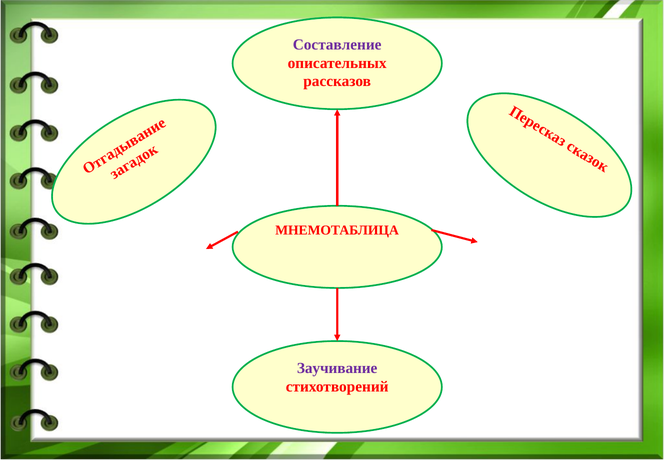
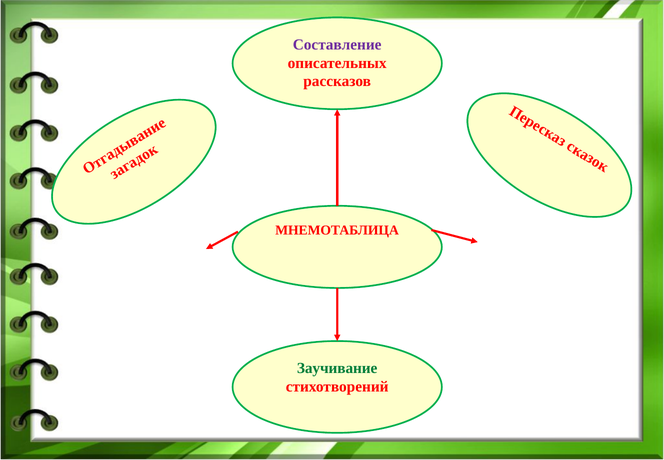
Заучивание colour: purple -> green
